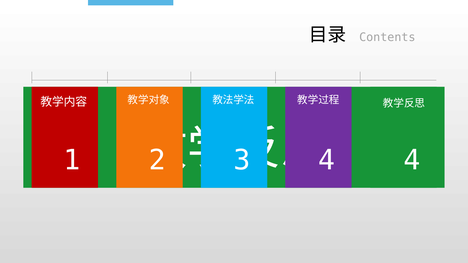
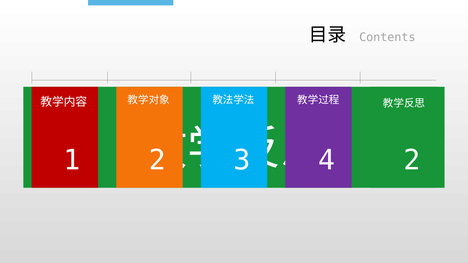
4 at (412, 160): 4 -> 2
